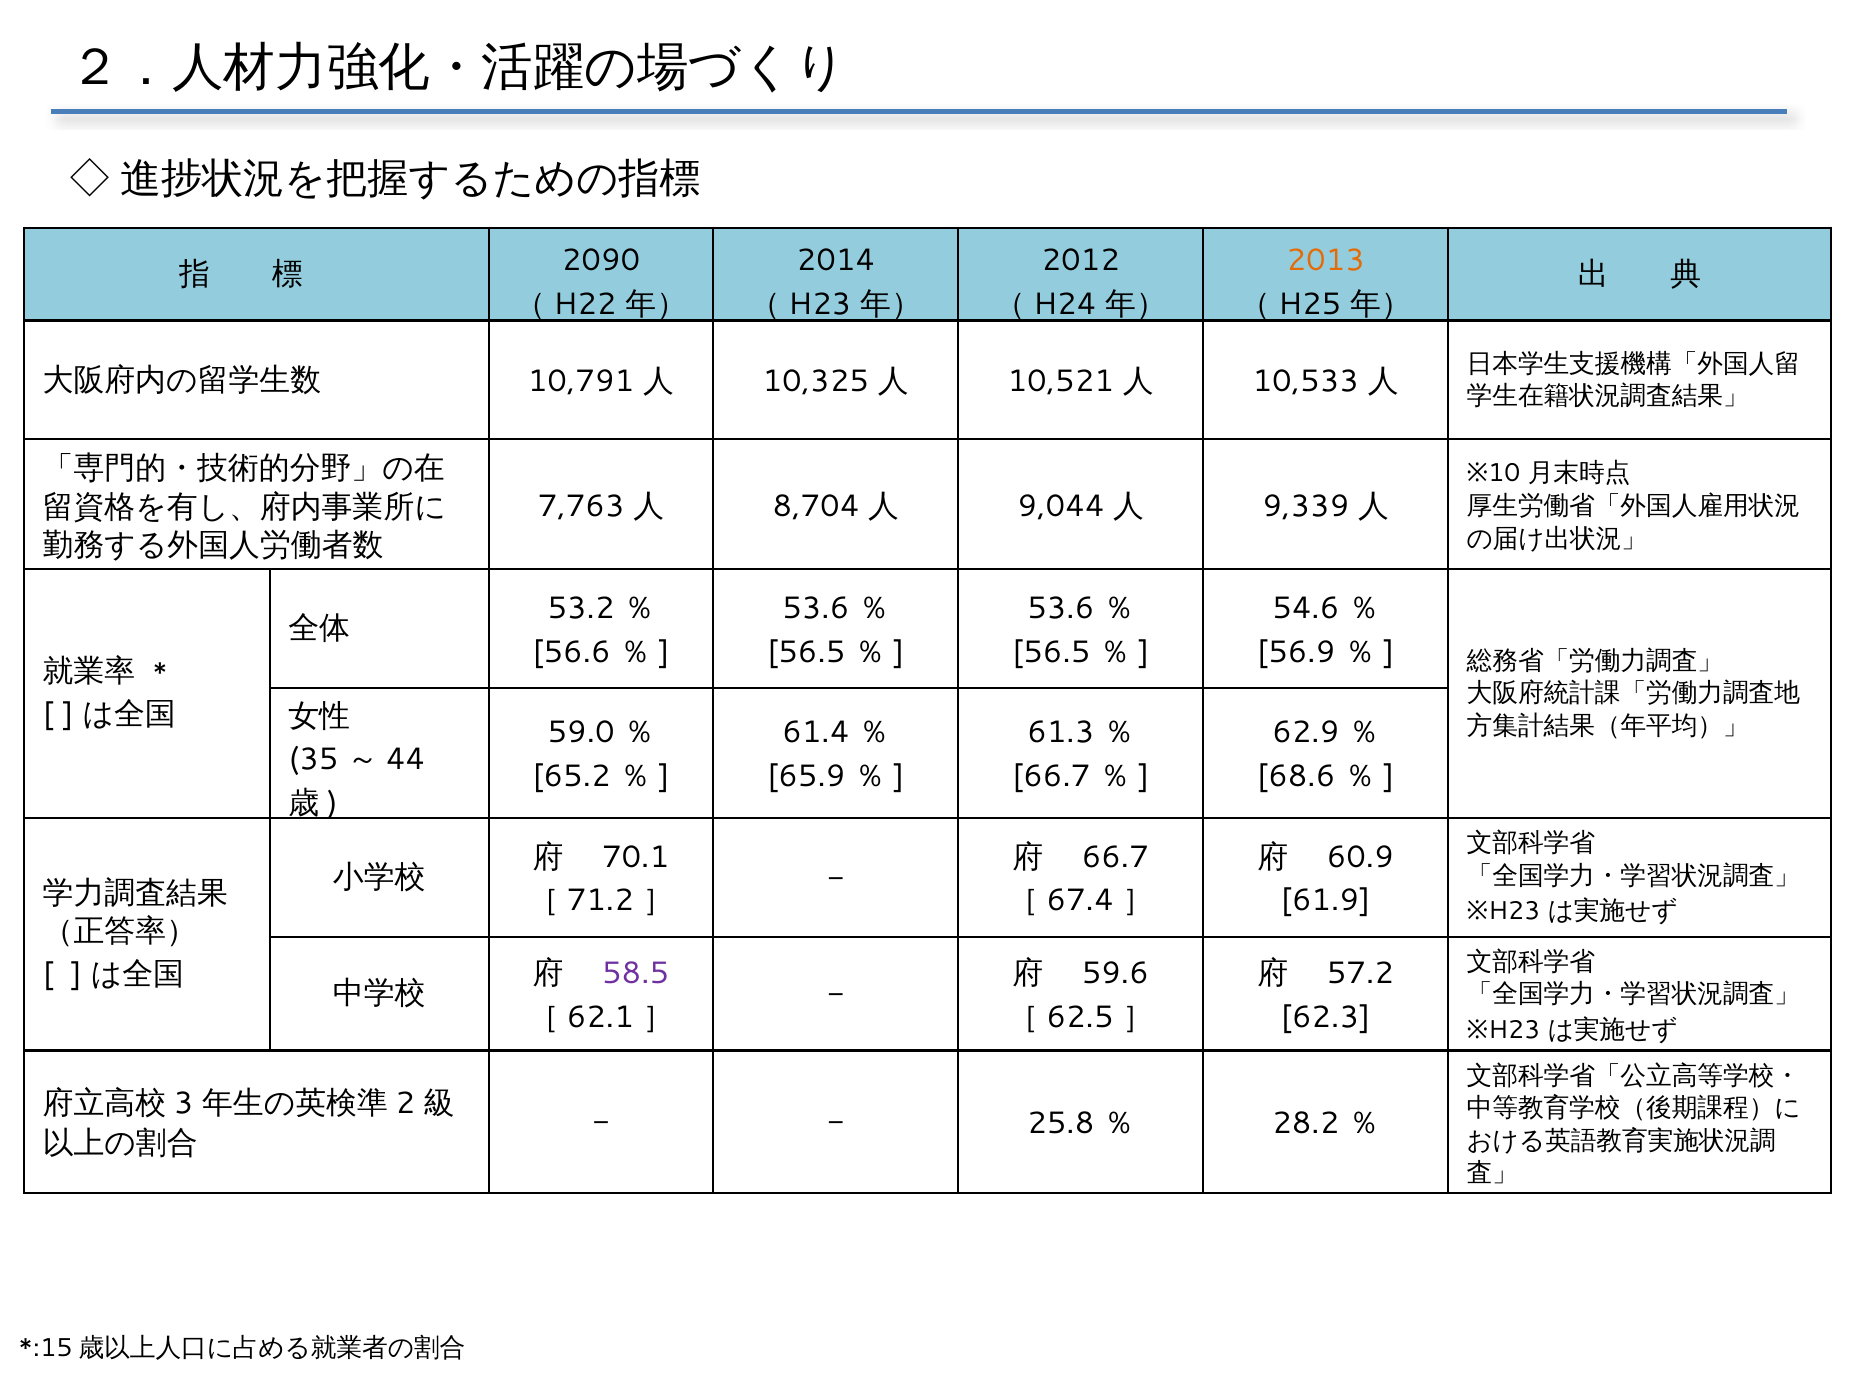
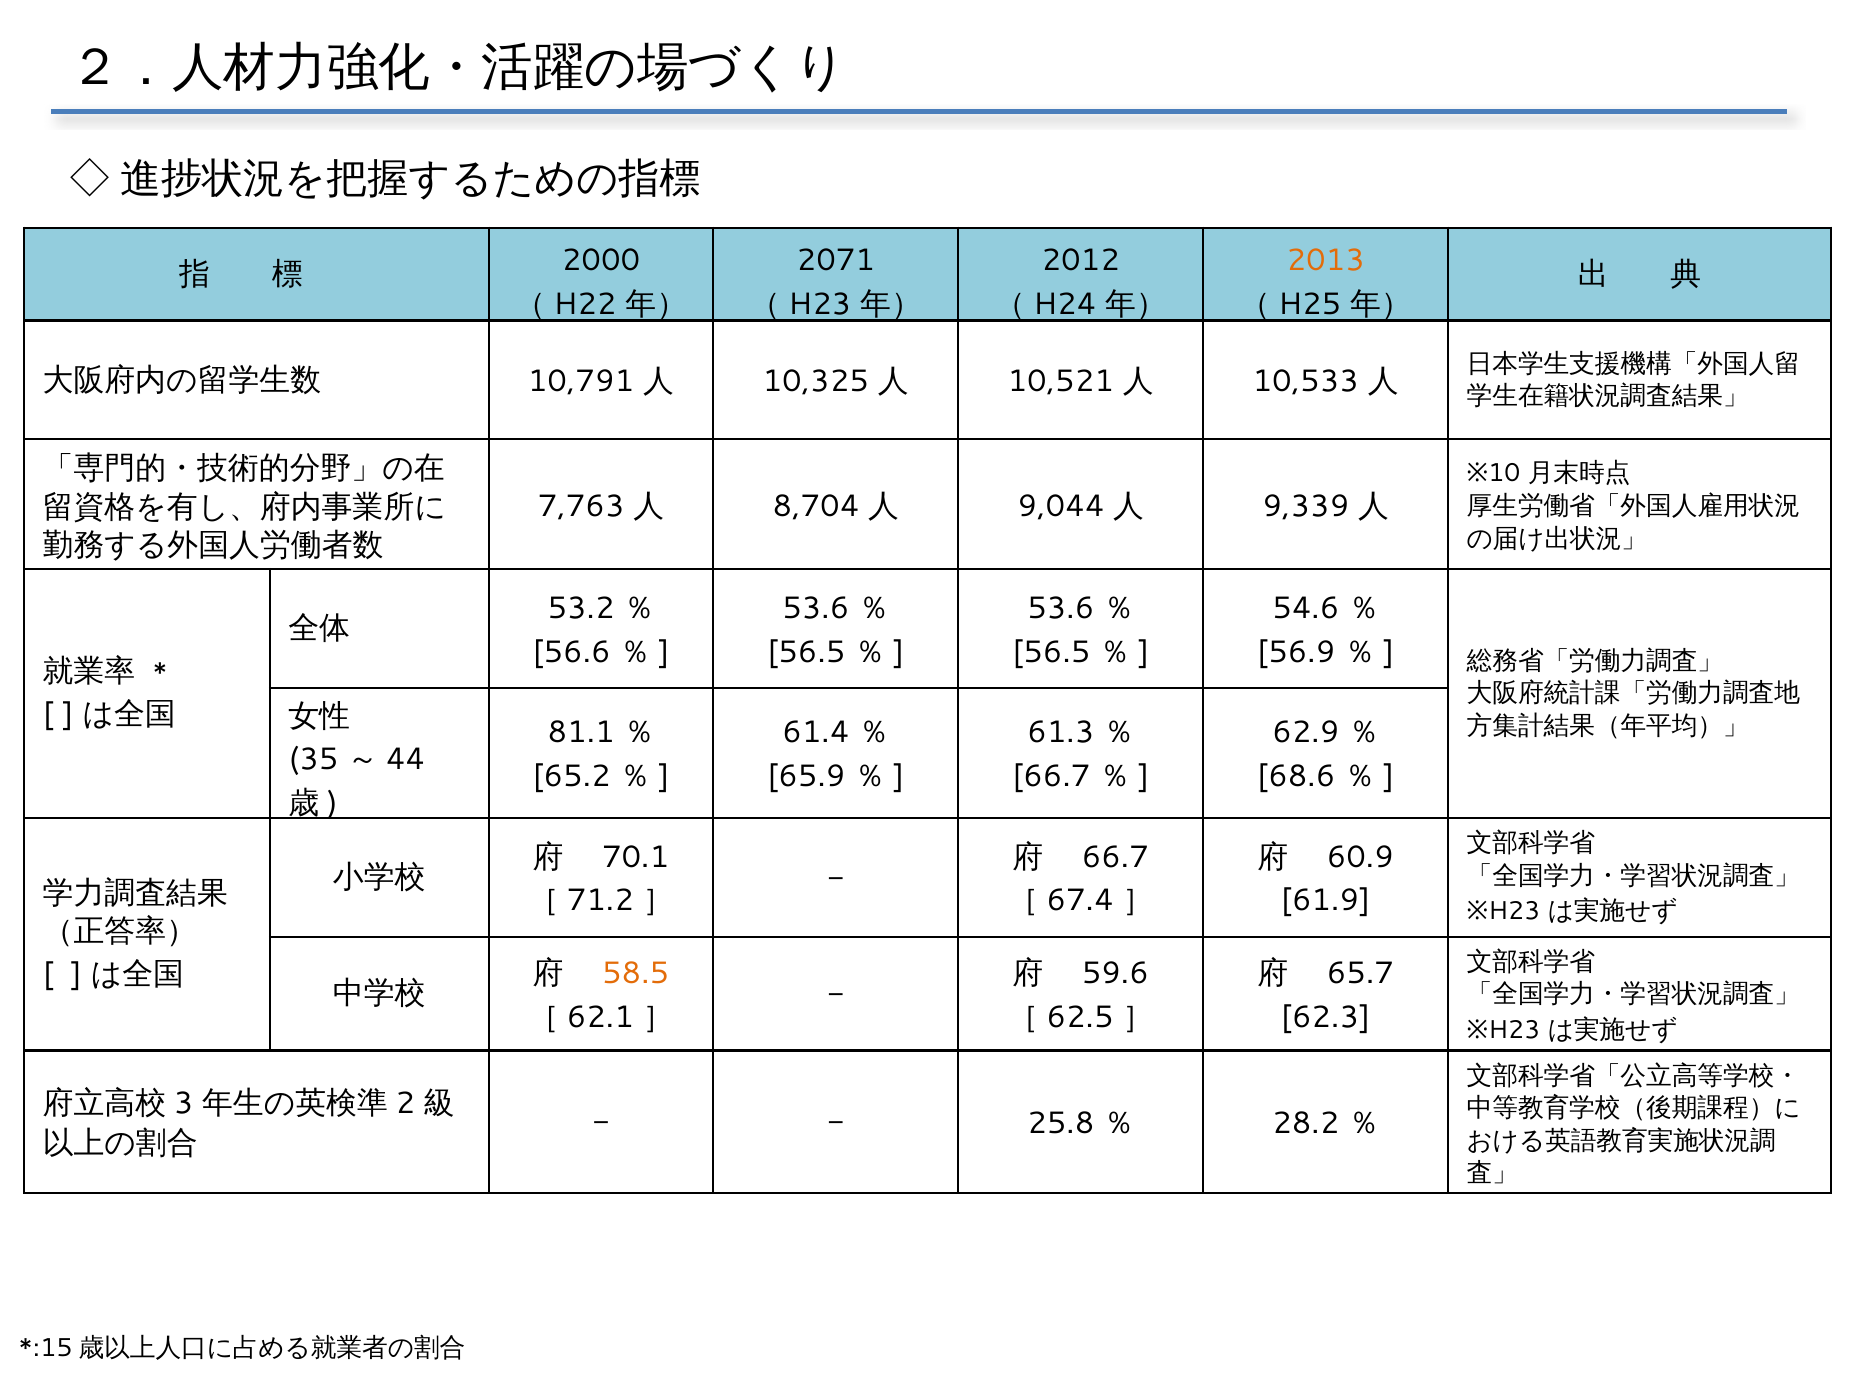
2014: 2014 -> 2071
2090: 2090 -> 2000
59.0: 59.0 -> 81.1
58.5 colour: purple -> orange
57.2: 57.2 -> 65.7
